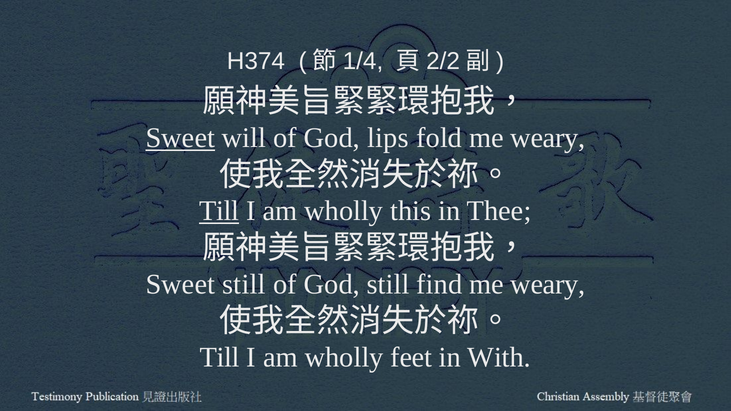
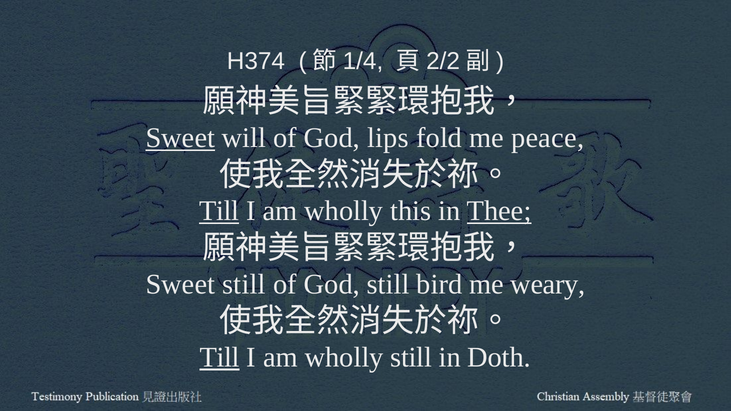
fold me weary: weary -> peace
Thee underline: none -> present
find: find -> bird
Till at (220, 357) underline: none -> present
wholly feet: feet -> still
With: With -> Doth
